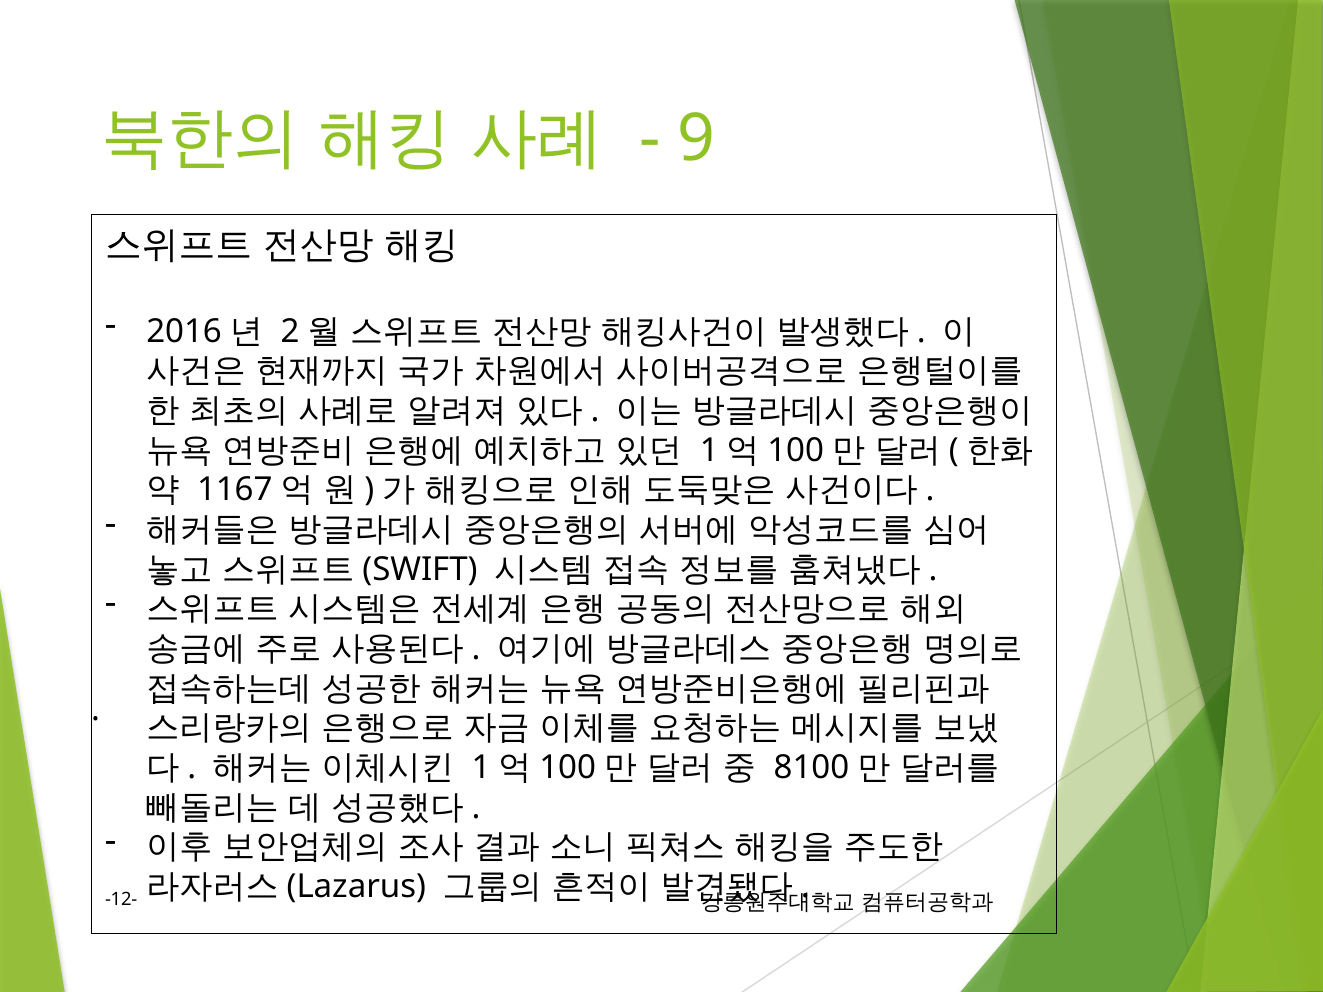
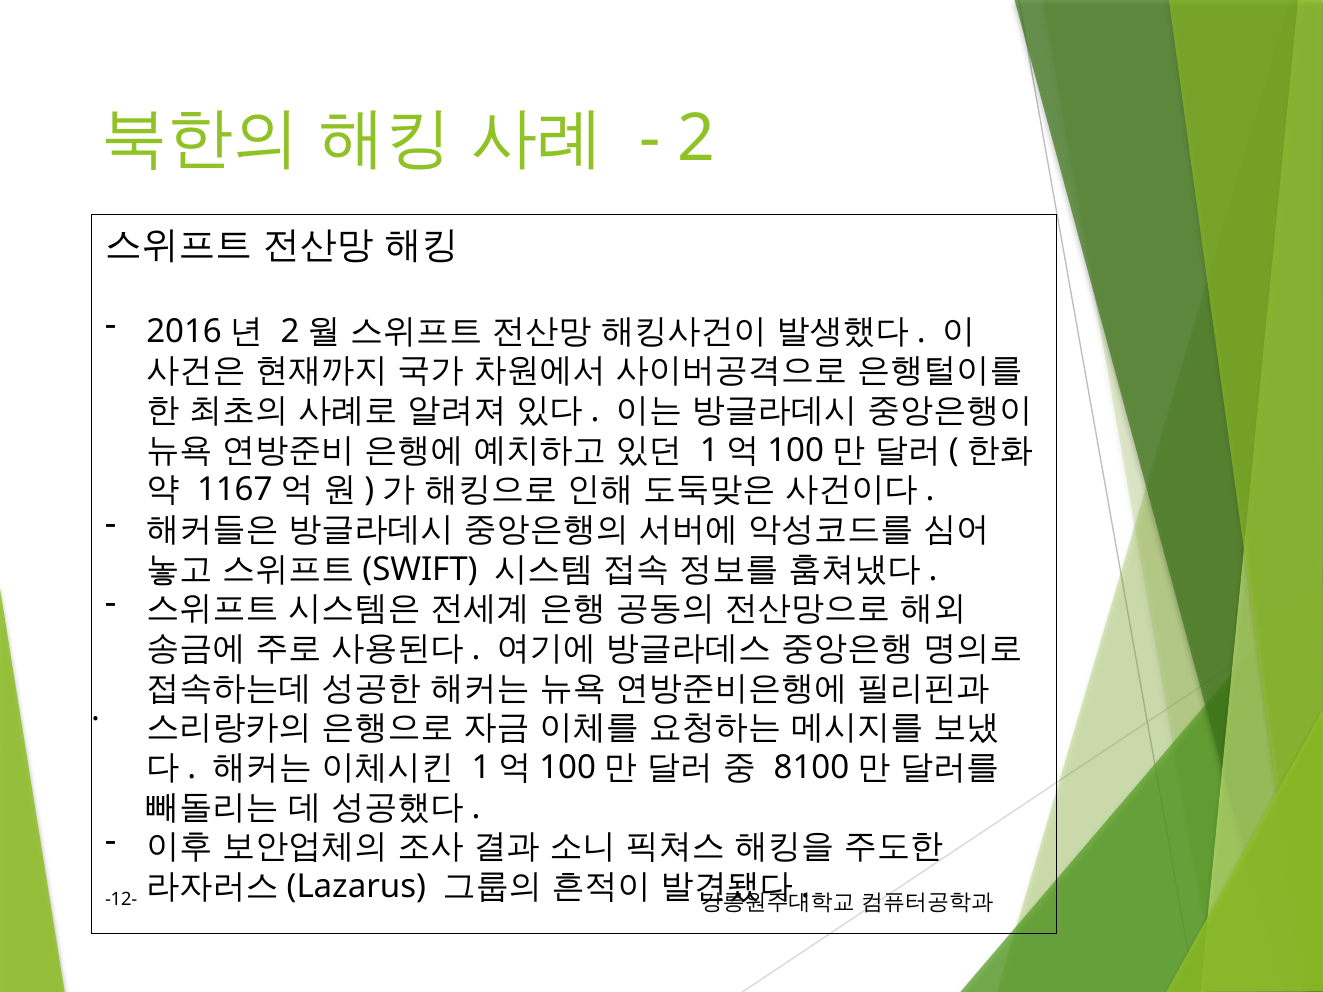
9: 9 -> 2
